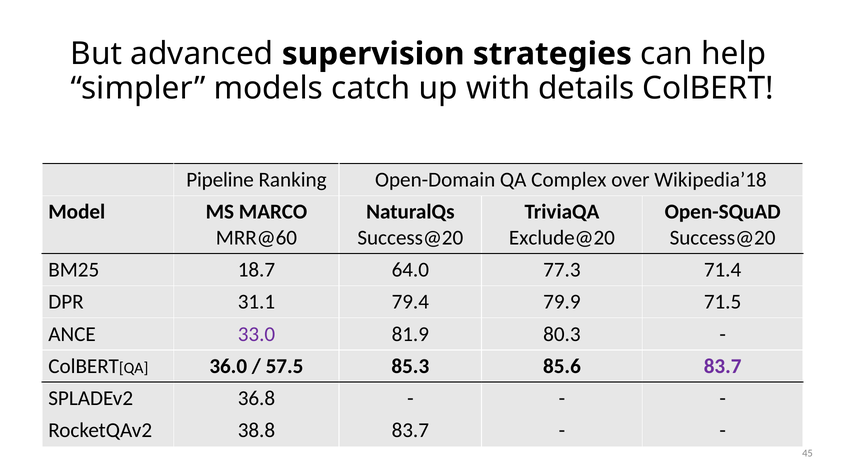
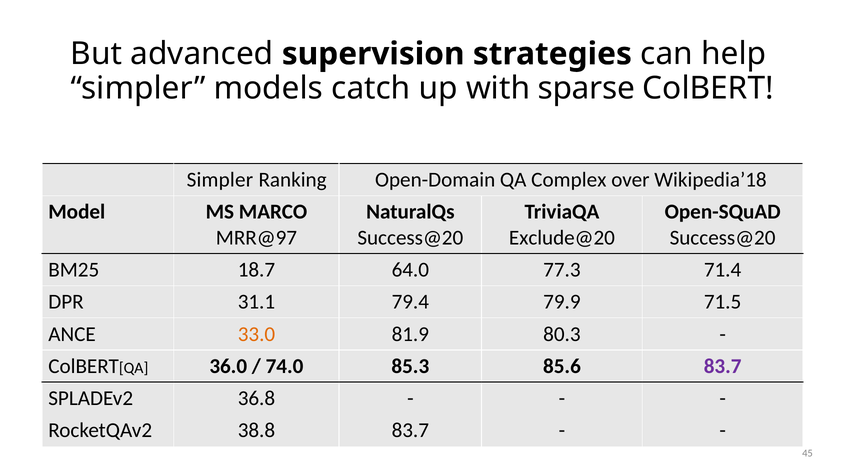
details: details -> sparse
Pipeline at (220, 180): Pipeline -> Simpler
MRR@60: MRR@60 -> MRR@97
33.0 colour: purple -> orange
57.5: 57.5 -> 74.0
